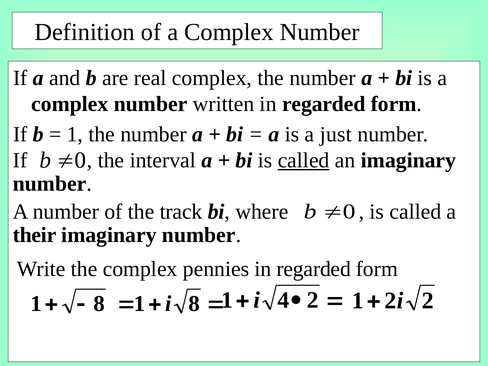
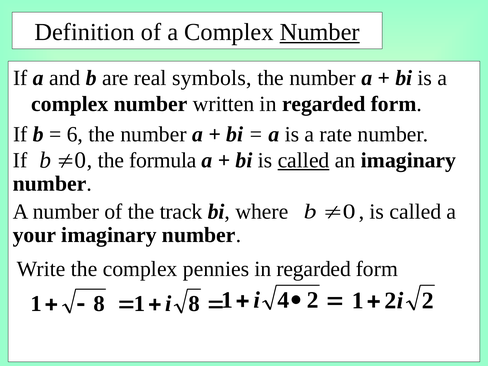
Number at (320, 32) underline: none -> present
real complex: complex -> symbols
1 at (75, 134): 1 -> 6
just: just -> rate
interval: interval -> formula
their: their -> your
